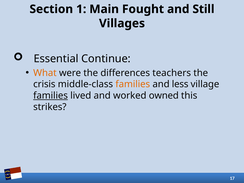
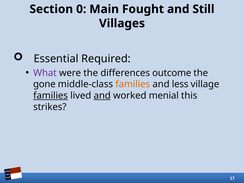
1: 1 -> 0
Continue: Continue -> Required
What colour: orange -> purple
teachers: teachers -> outcome
crisis: crisis -> gone
and at (102, 96) underline: none -> present
owned: owned -> menial
